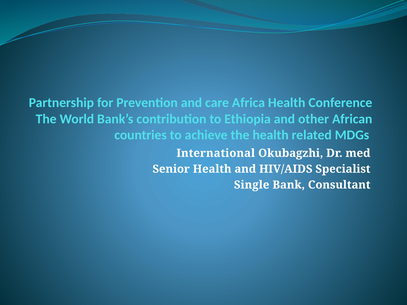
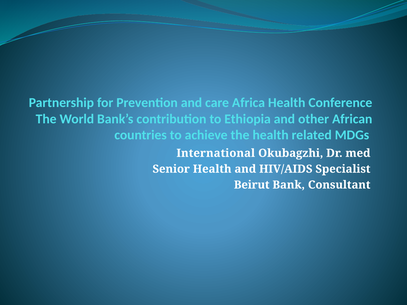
Single: Single -> Beirut
